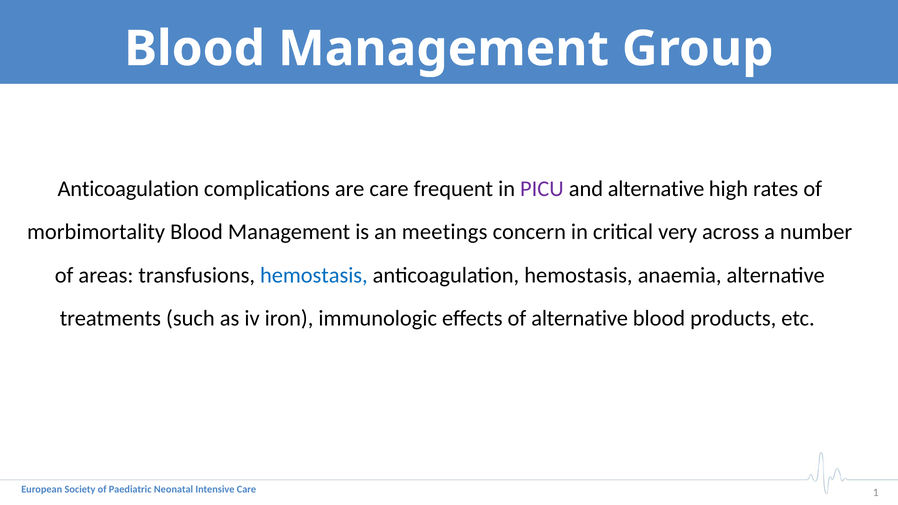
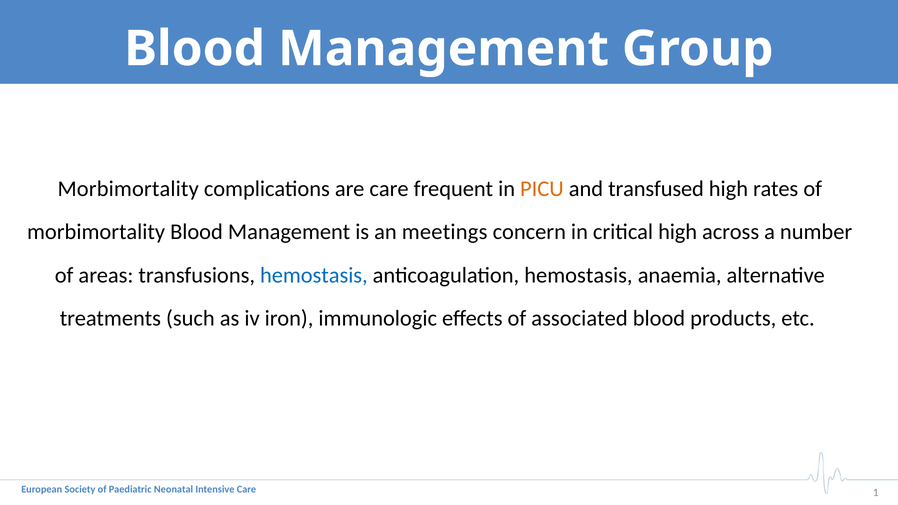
Anticoagulation at (128, 189): Anticoagulation -> Morbimortality
PICU colour: purple -> orange
and alternative: alternative -> transfused
critical very: very -> high
of alternative: alternative -> associated
